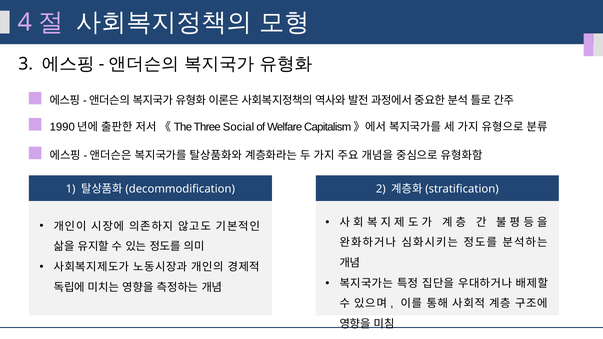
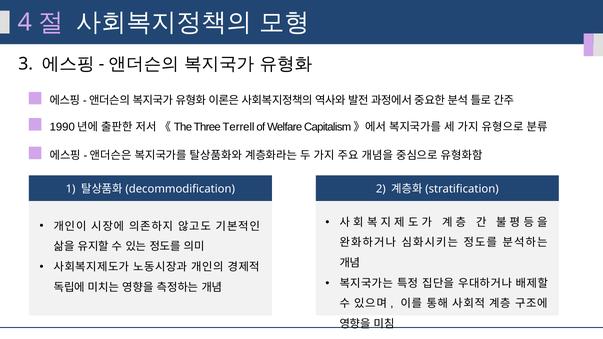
Social: Social -> Terrell
